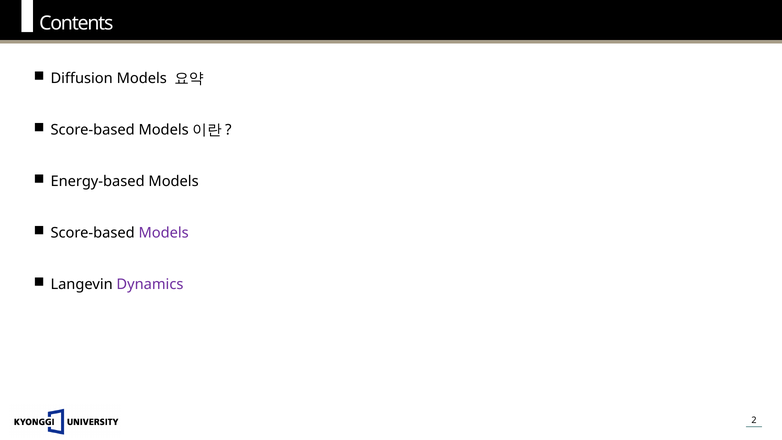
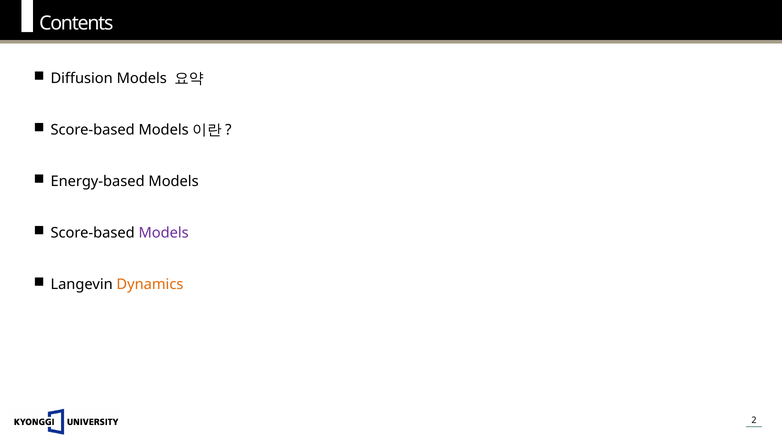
Dynamics colour: purple -> orange
